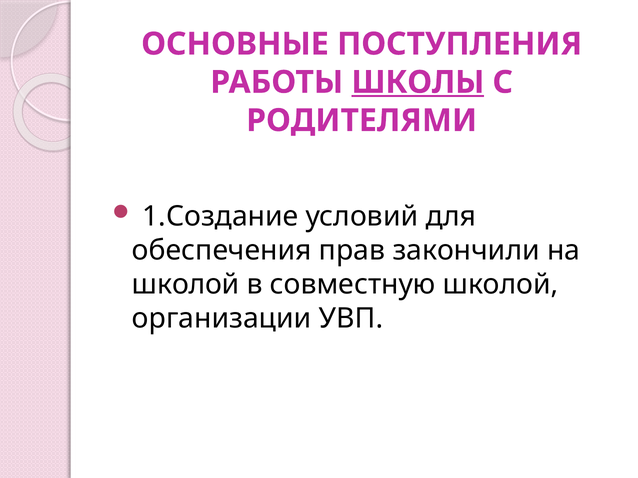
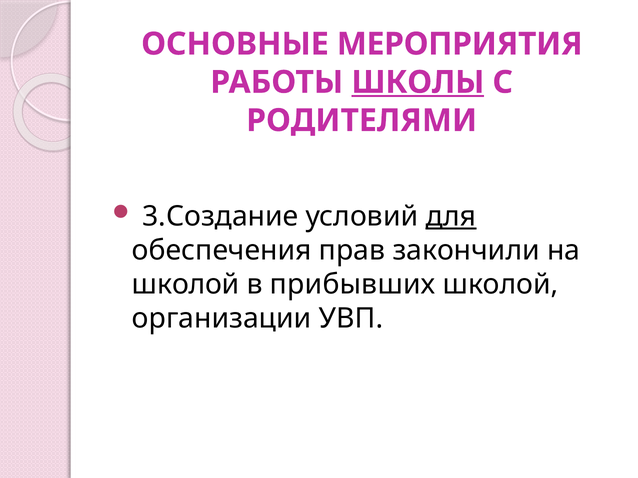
ПОСТУПЛЕНИЯ: ПОСТУПЛЕНИЯ -> МЕРОПРИЯТИЯ
1.Создание: 1.Создание -> 3.Создание
для underline: none -> present
совместную: совместную -> прибывших
